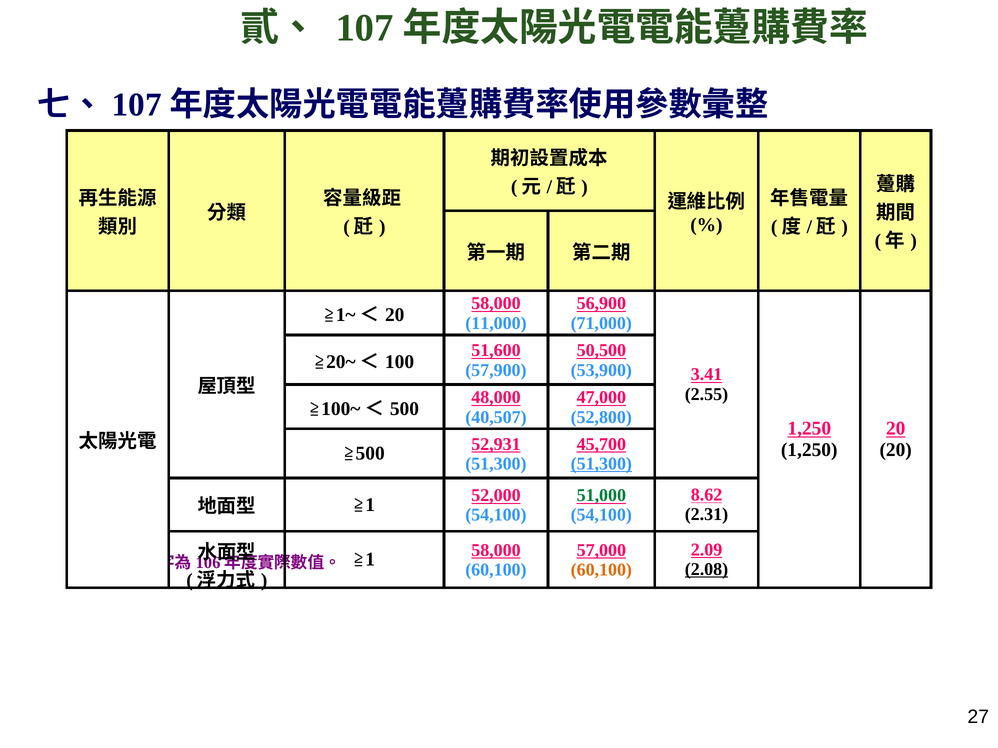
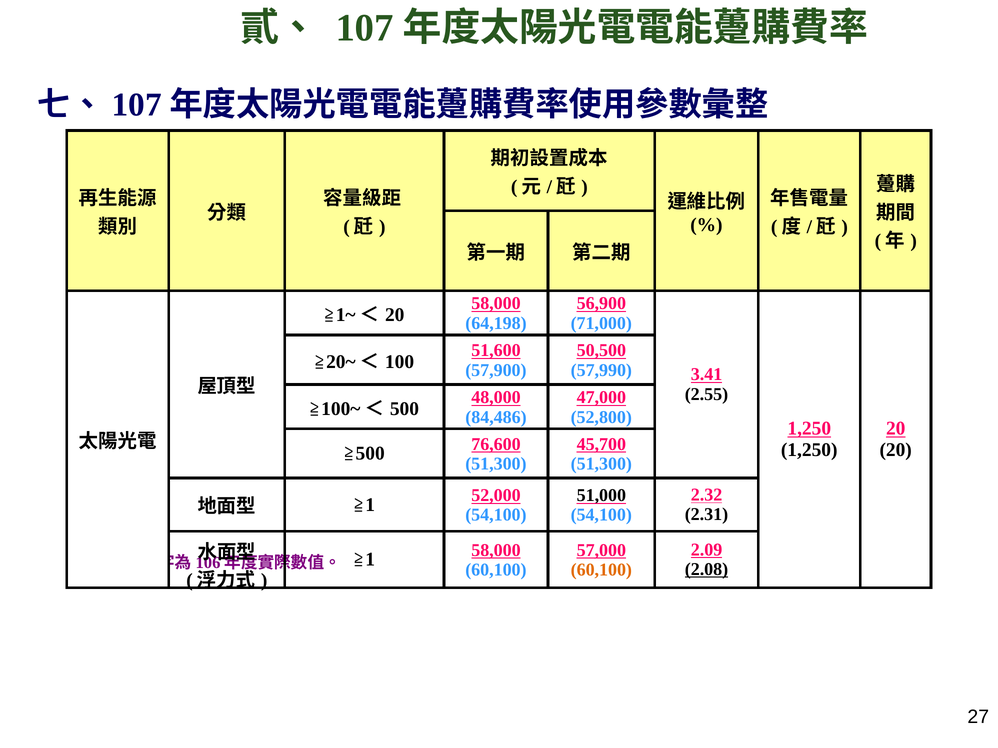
11,000: 11,000 -> 64,198
53,900: 53,900 -> 57,990
40,507: 40,507 -> 84,486
52,931: 52,931 -> 76,600
51,300 at (601, 464) underline: present -> none
8.62: 8.62 -> 2.32
51,000 colour: green -> black
